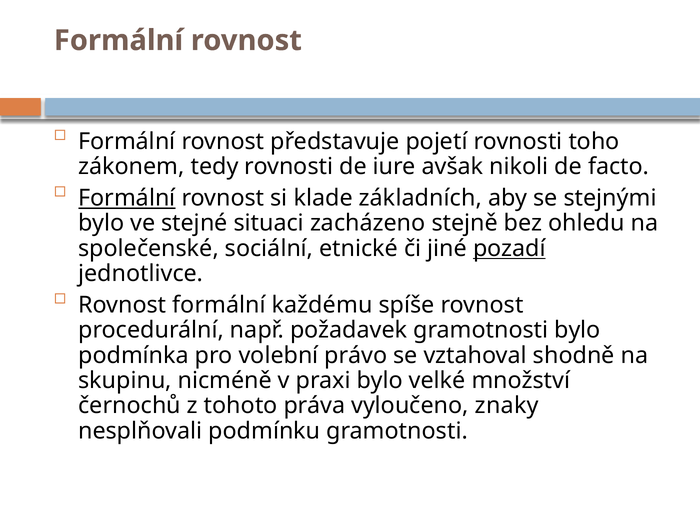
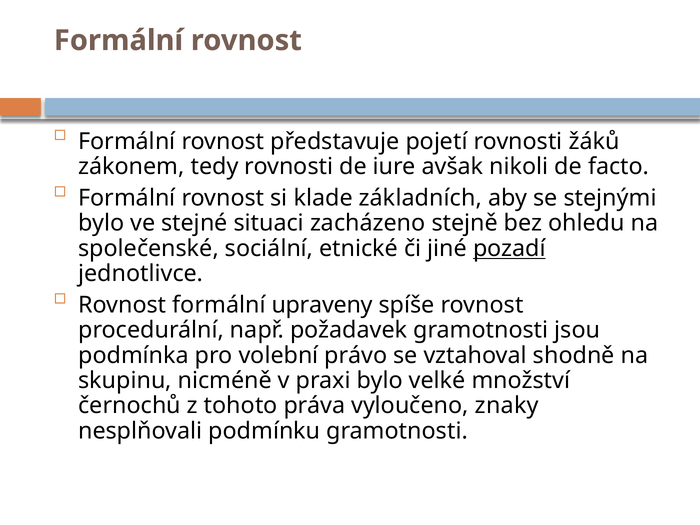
toho: toho -> žáků
Formální at (127, 198) underline: present -> none
každému: každému -> upraveny
gramotnosti bylo: bylo -> jsou
